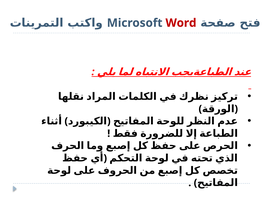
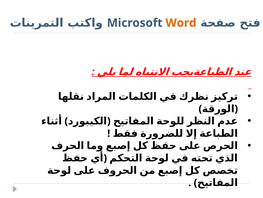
Word colour: red -> orange
